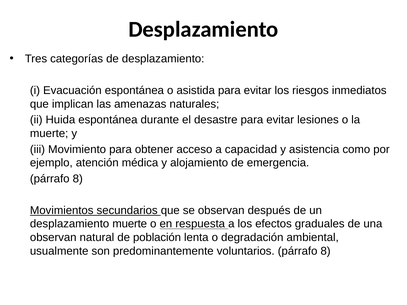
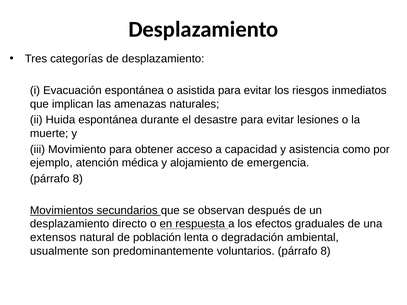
desplazamiento muerte: muerte -> directo
observan at (53, 238): observan -> extensos
